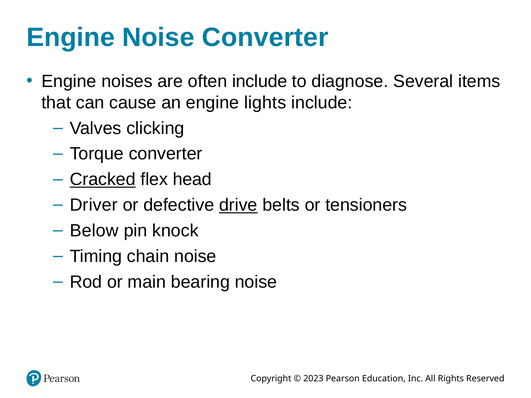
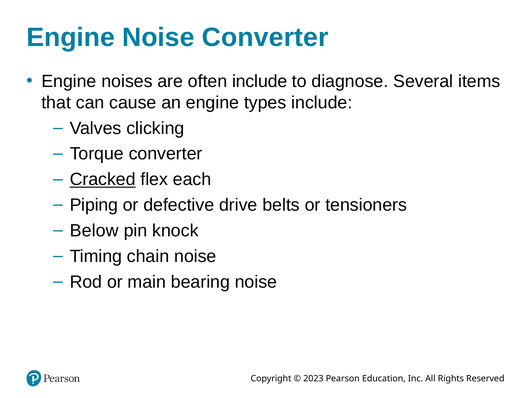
lights: lights -> types
head: head -> each
Driver: Driver -> Piping
drive underline: present -> none
